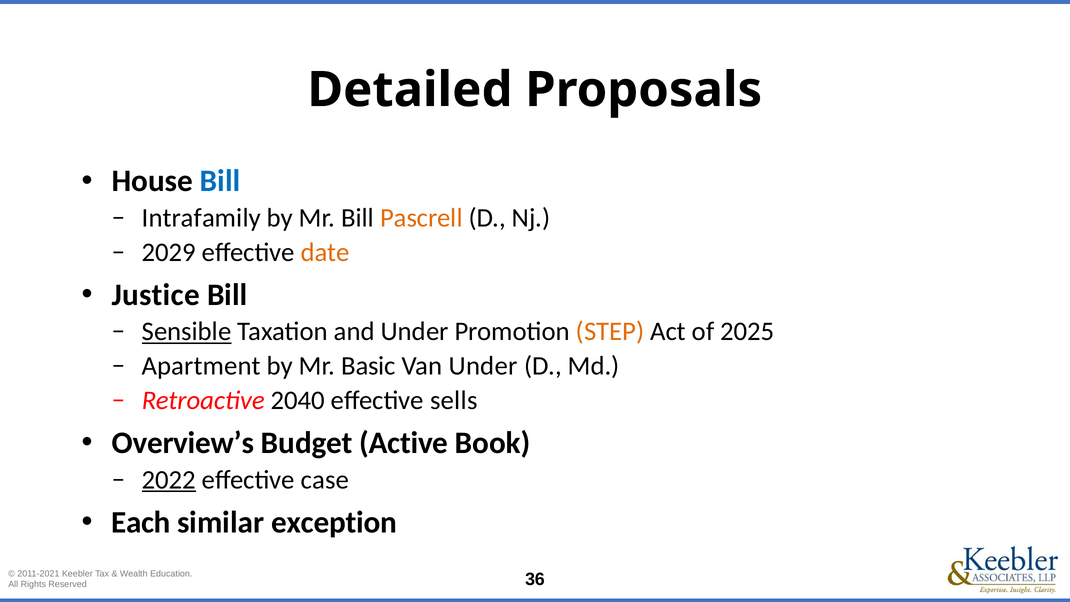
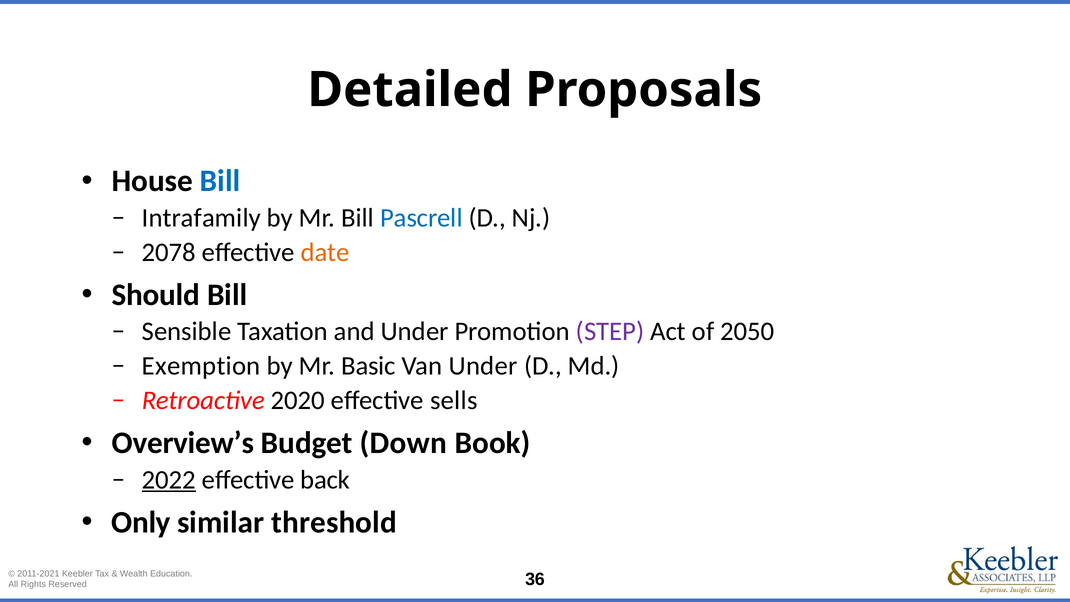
Pascrell colour: orange -> blue
2029: 2029 -> 2078
Justice: Justice -> Should
Sensible underline: present -> none
STEP colour: orange -> purple
2025: 2025 -> 2050
Apartment: Apartment -> Exemption
2040: 2040 -> 2020
Active: Active -> Down
case: case -> back
Each: Each -> Only
exception: exception -> threshold
